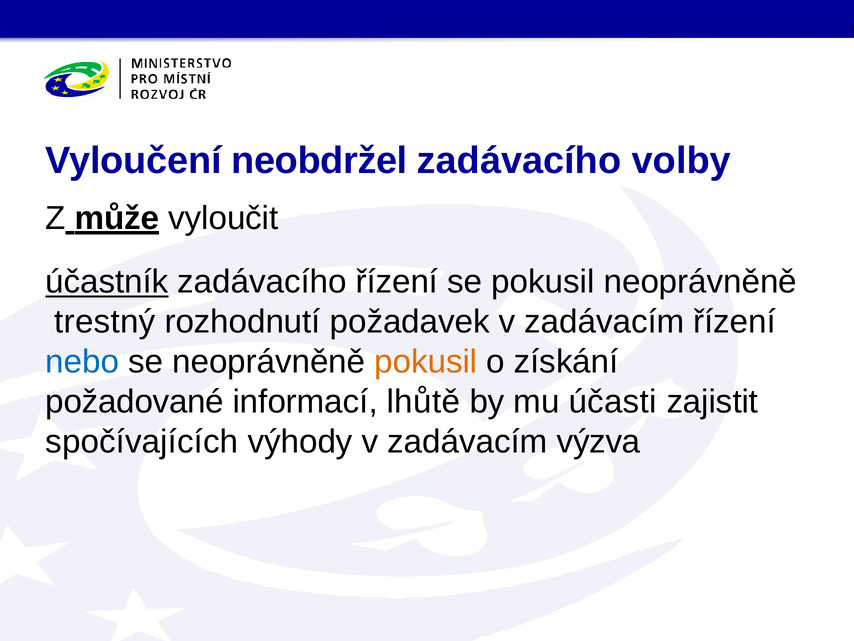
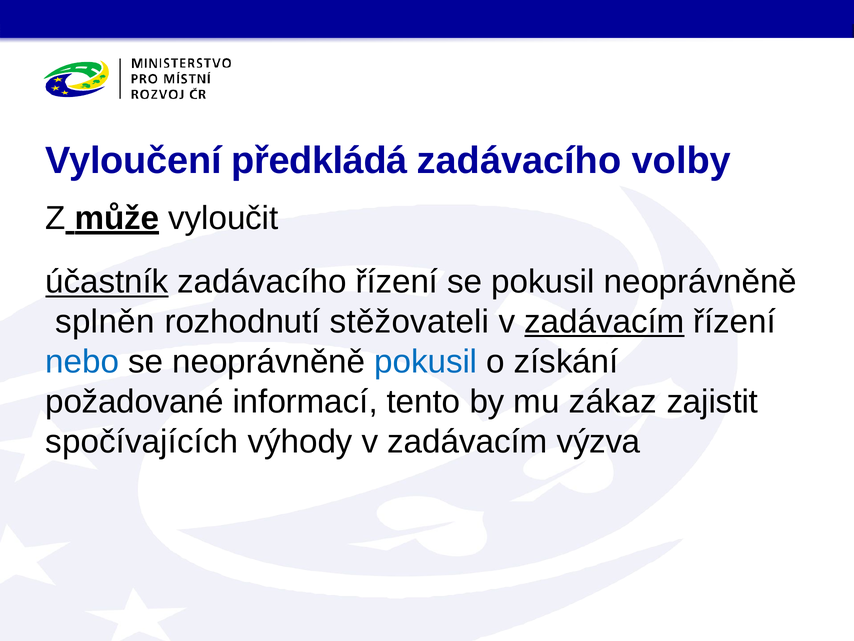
neobdržel: neobdržel -> předkládá
trestný: trestný -> splněn
požadavek: požadavek -> stěžovateli
zadávacím at (604, 322) underline: none -> present
pokusil at (426, 362) colour: orange -> blue
lhůtě: lhůtě -> tento
účasti: účasti -> zákaz
